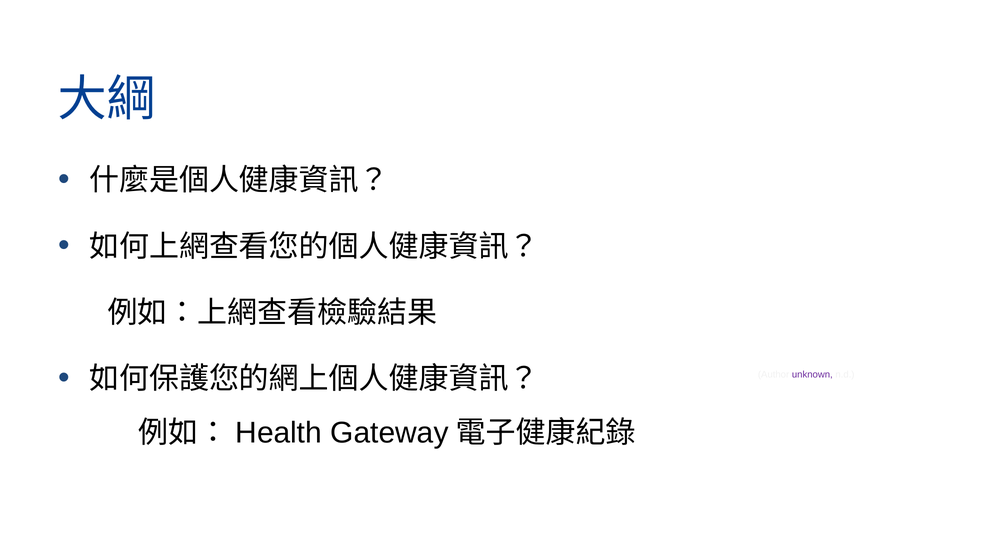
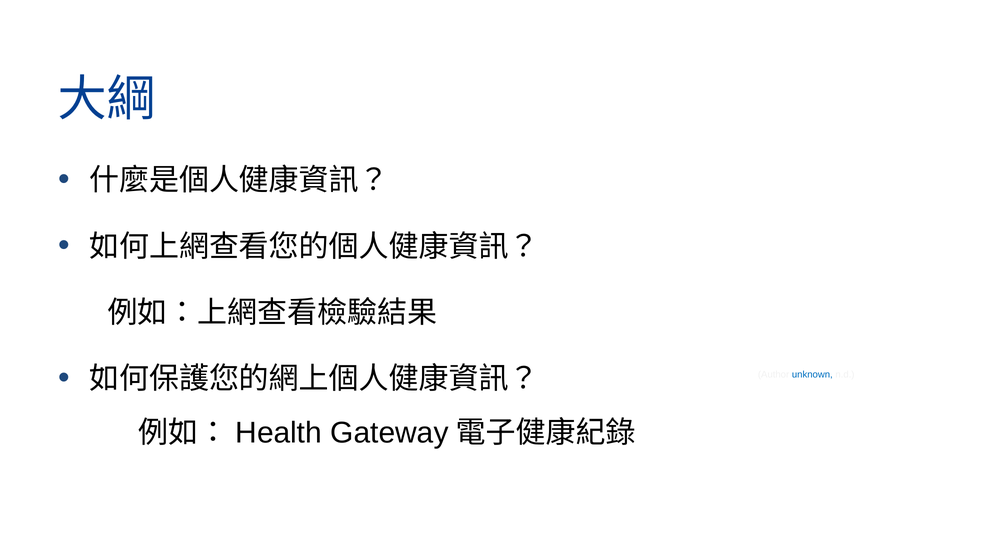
unknown colour: purple -> blue
